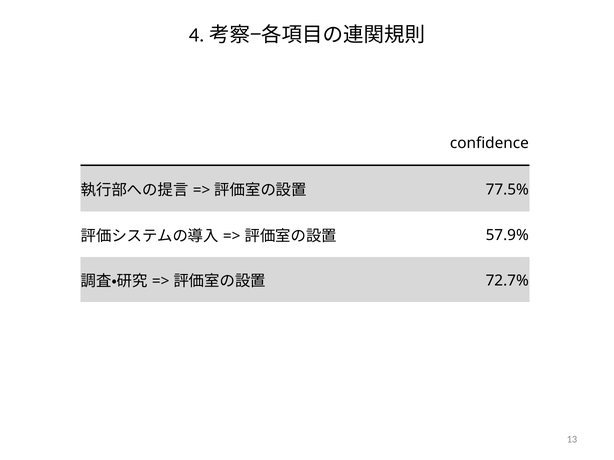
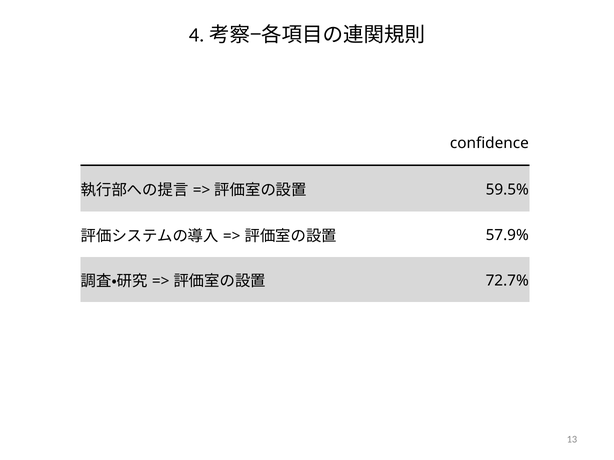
77.5%: 77.5% -> 59.5%
